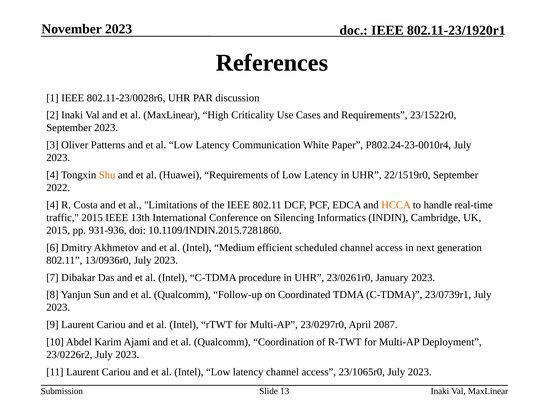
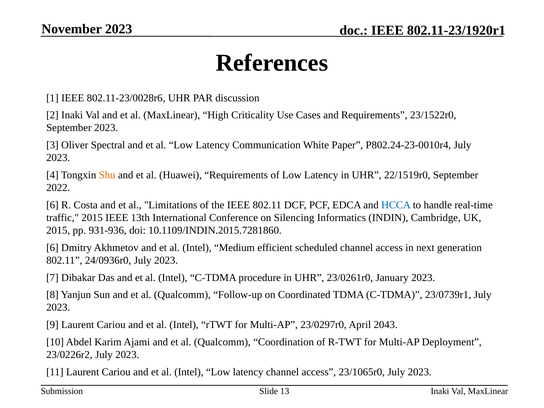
Patterns: Patterns -> Spectral
4 at (52, 205): 4 -> 6
HCCA colour: orange -> blue
13/0936r0: 13/0936r0 -> 24/0936r0
2087: 2087 -> 2043
